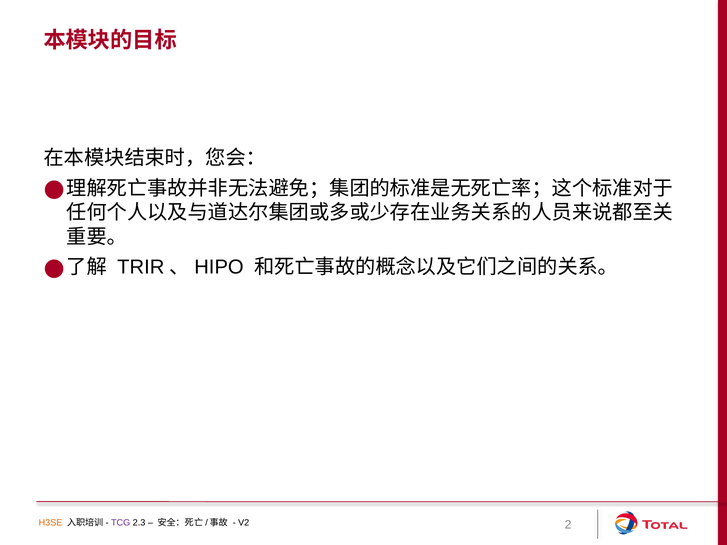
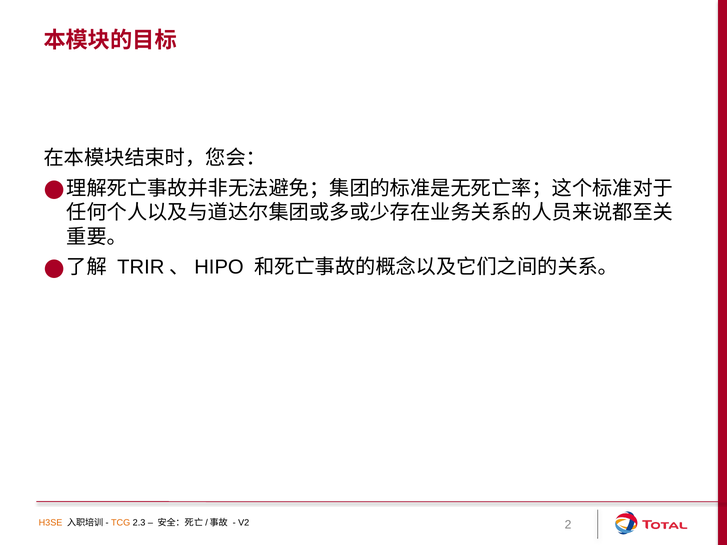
TCG colour: purple -> orange
